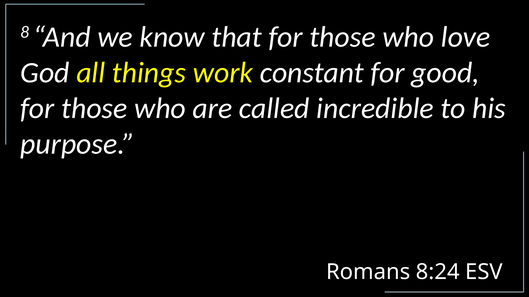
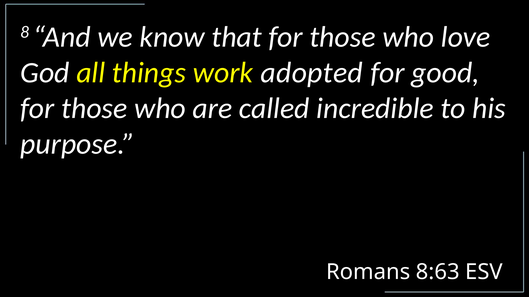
constant: constant -> adopted
8:24: 8:24 -> 8:63
